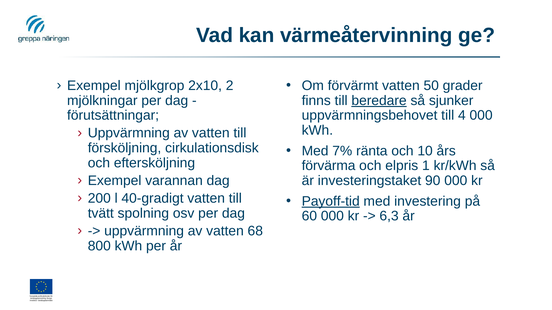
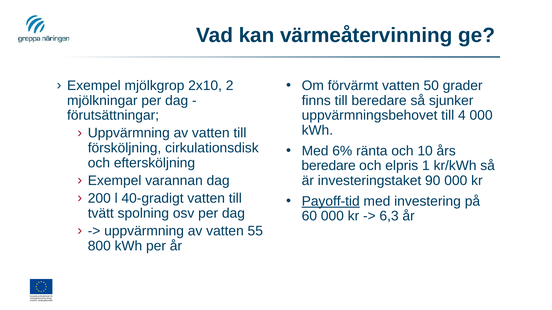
beredare at (379, 101) underline: present -> none
7%: 7% -> 6%
förvärma at (329, 166): förvärma -> beredare
68: 68 -> 55
